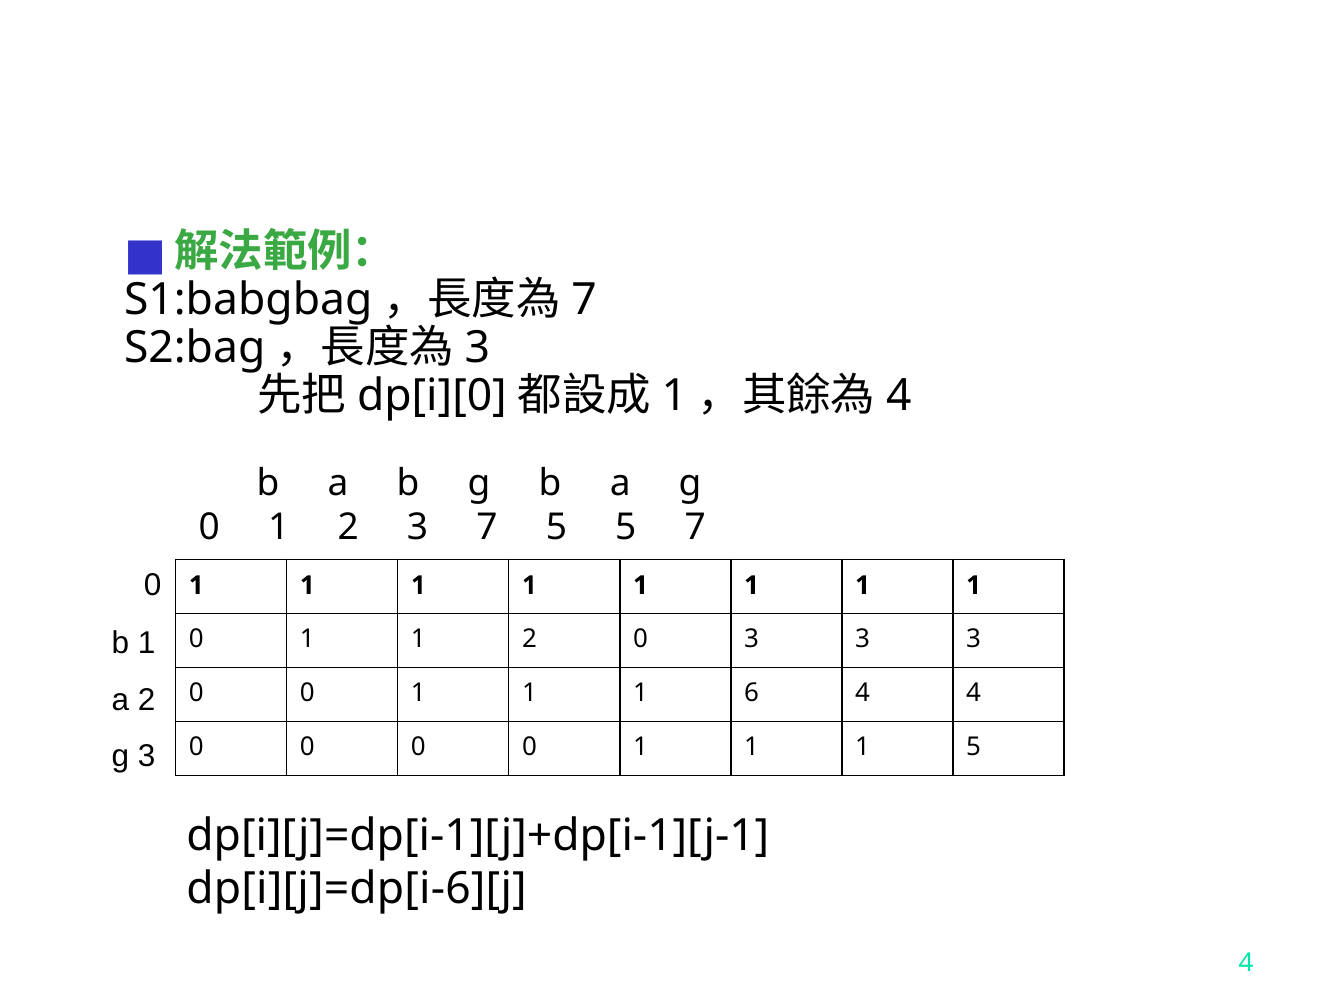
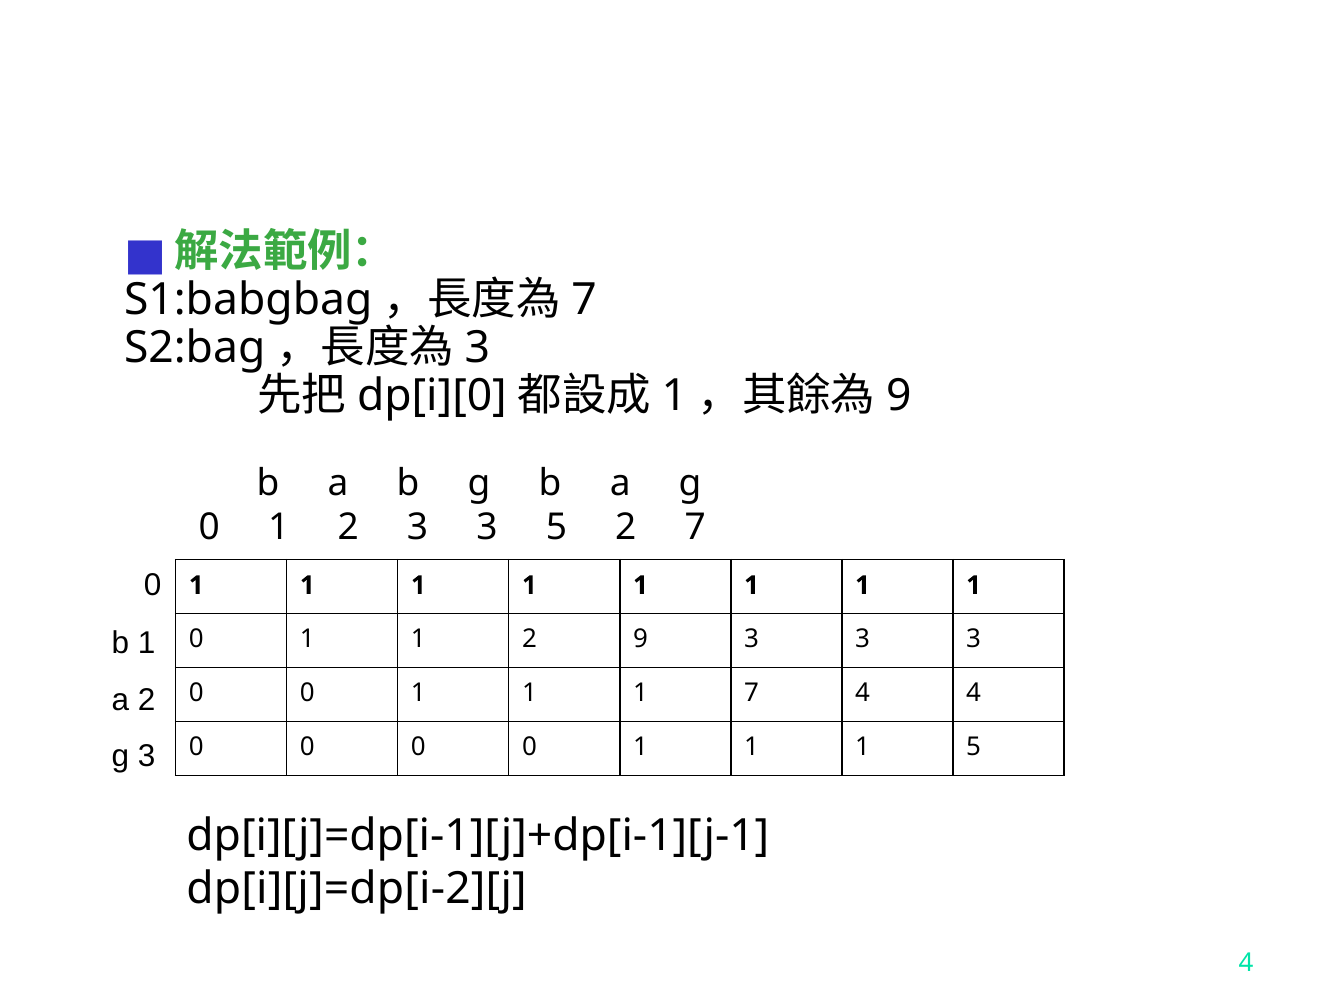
4 at (899, 396): 4 -> 9
2 3 7: 7 -> 3
5 5: 5 -> 2
2 0: 0 -> 9
1 6: 6 -> 7
dp[i][j]=dp[i-6][j: dp[i][j]=dp[i-6][j -> dp[i][j]=dp[i-2][j
